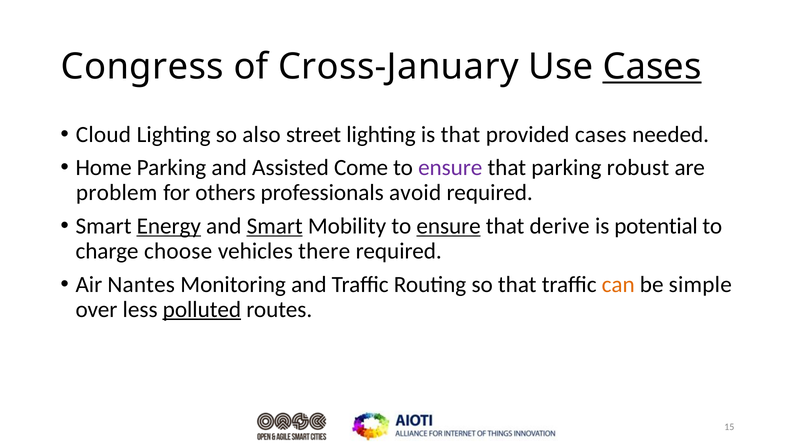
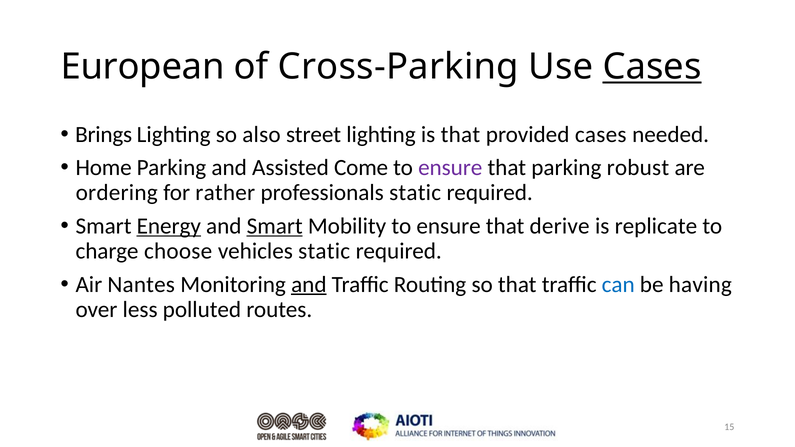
Congress: Congress -> European
Cross-January: Cross-January -> Cross-Parking
Cloud: Cloud -> Brings
problem: problem -> ordering
others: others -> rather
professionals avoid: avoid -> static
ensure at (449, 226) underline: present -> none
potential: potential -> replicate
vehicles there: there -> static
and at (309, 285) underline: none -> present
can colour: orange -> blue
simple: simple -> having
polluted underline: present -> none
